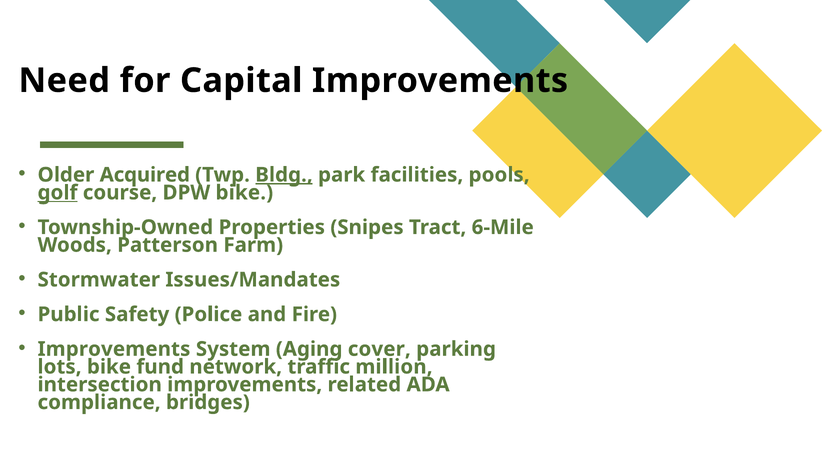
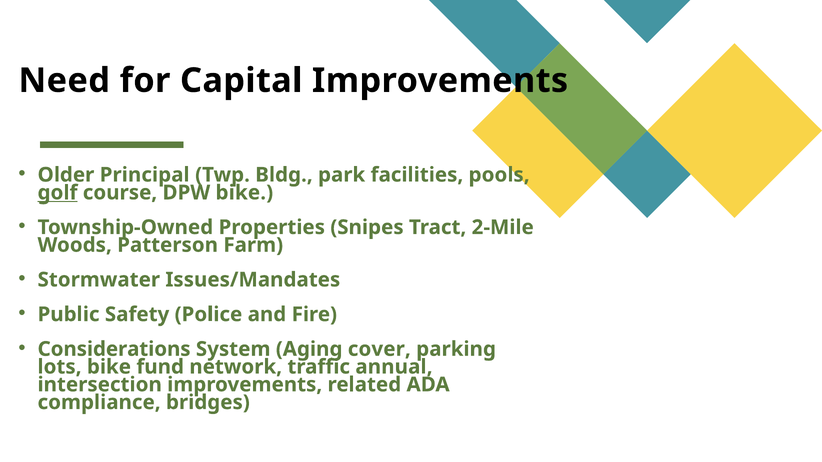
Acquired: Acquired -> Principal
Bldg underline: present -> none
6-Mile: 6-Mile -> 2-Mile
Improvements at (114, 349): Improvements -> Considerations
million: million -> annual
